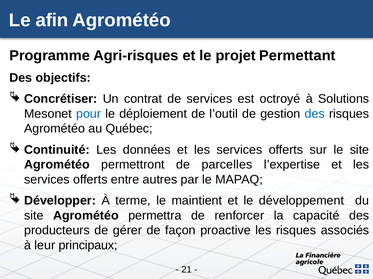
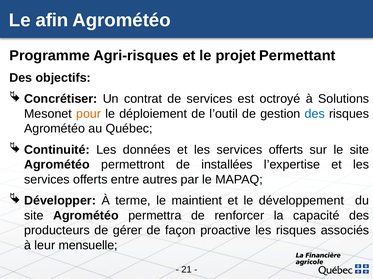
pour colour: blue -> orange
parcelles: parcelles -> installées
principaux: principaux -> mensuelle
